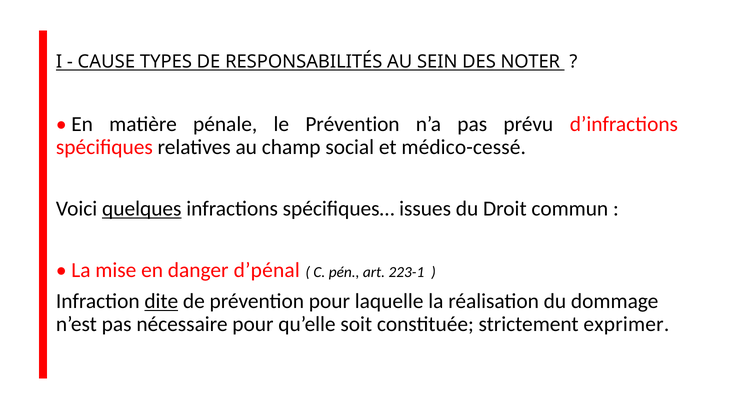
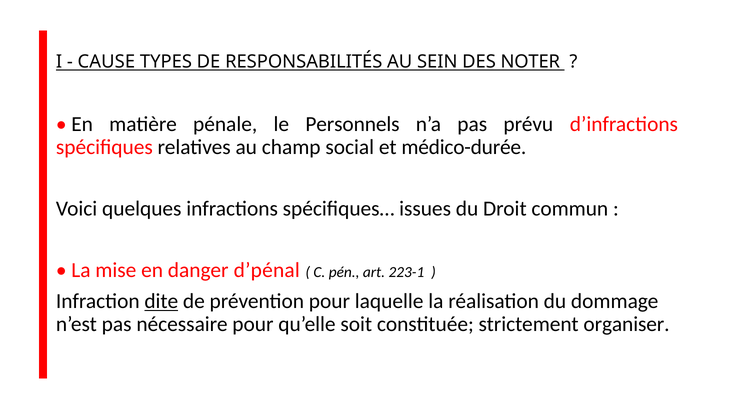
le Prévention: Prévention -> Personnels
médico-cessé: médico-cessé -> médico-durée
quelques underline: present -> none
exprimer: exprimer -> organiser
